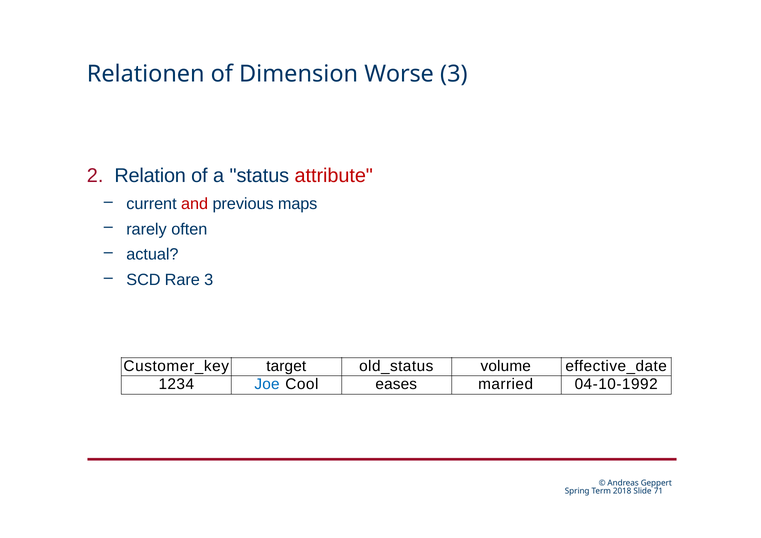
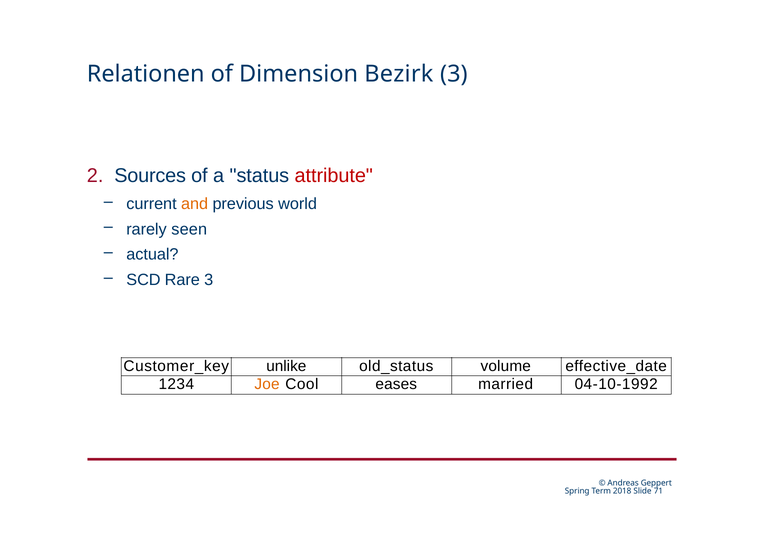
Worse: Worse -> Bezirk
Relation: Relation -> Sources
and colour: red -> orange
maps: maps -> world
often: often -> seen
target: target -> unlike
Joe colour: blue -> orange
